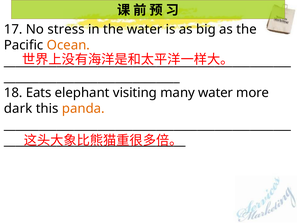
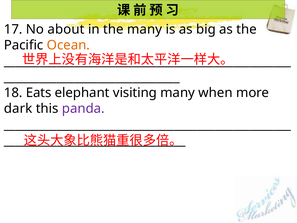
stress: stress -> about
the water: water -> many
many water: water -> when
panda colour: orange -> purple
